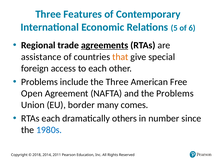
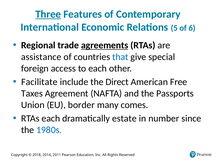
Three at (48, 14) underline: none -> present
that colour: orange -> blue
Problems at (39, 82): Problems -> Facilitate
the Three: Three -> Direct
Open: Open -> Taxes
the Problems: Problems -> Passports
others: others -> estate
